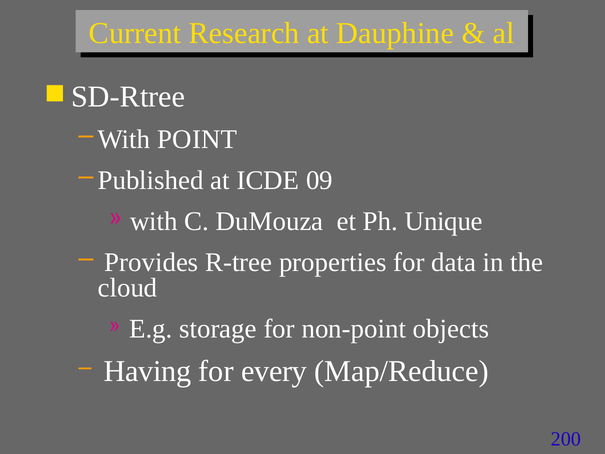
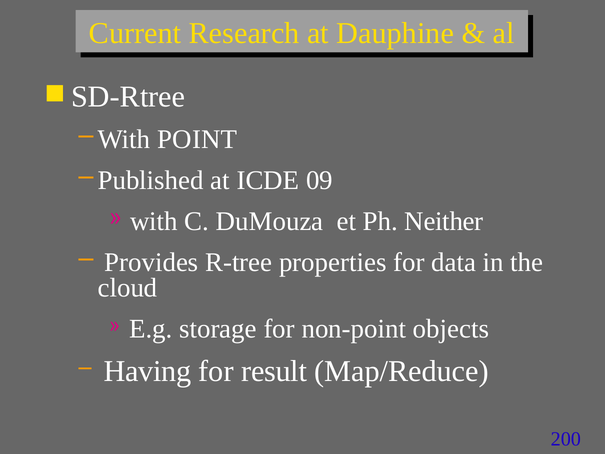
Unique: Unique -> Neither
every: every -> result
